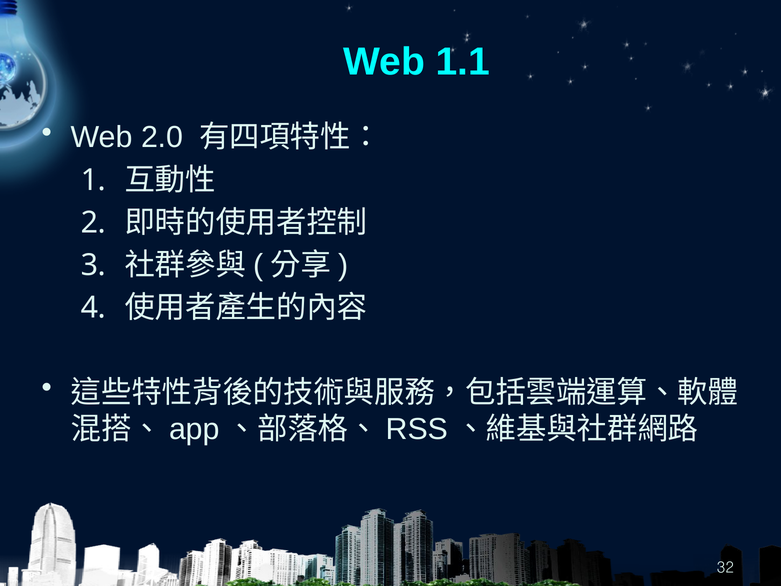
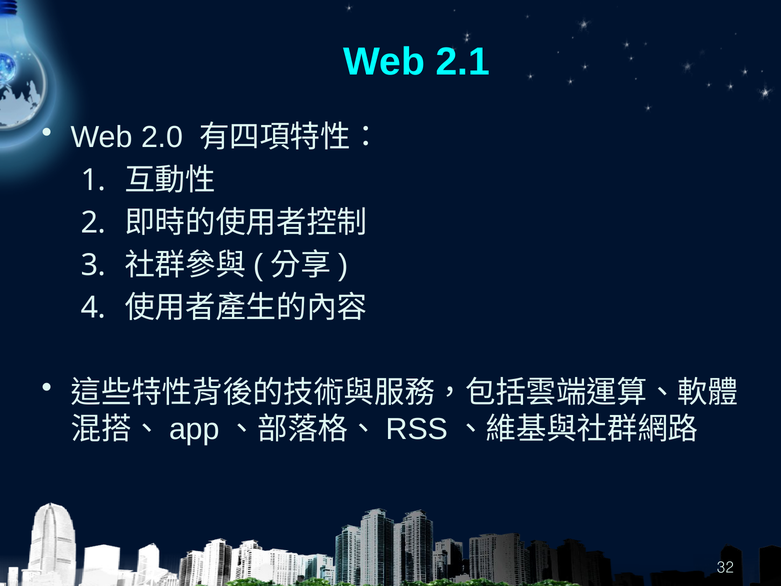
1.1: 1.1 -> 2.1
